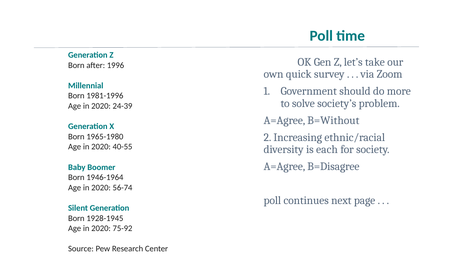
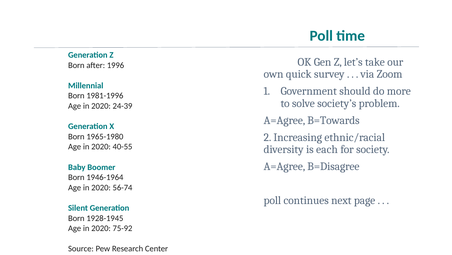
B=Without: B=Without -> B=Towards
